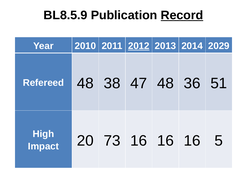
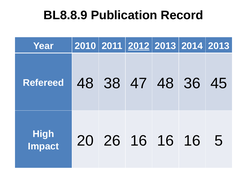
BL8.5.9: BL8.5.9 -> BL8.8.9
Record underline: present -> none
2014 2029: 2029 -> 2013
51: 51 -> 45
73: 73 -> 26
